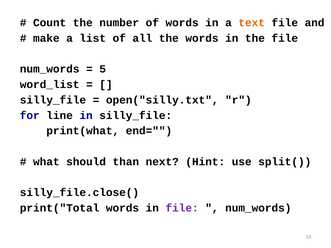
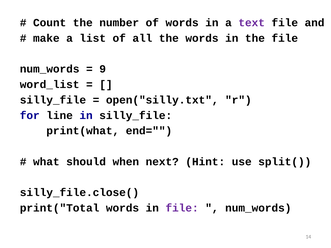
text colour: orange -> purple
5: 5 -> 9
than: than -> when
